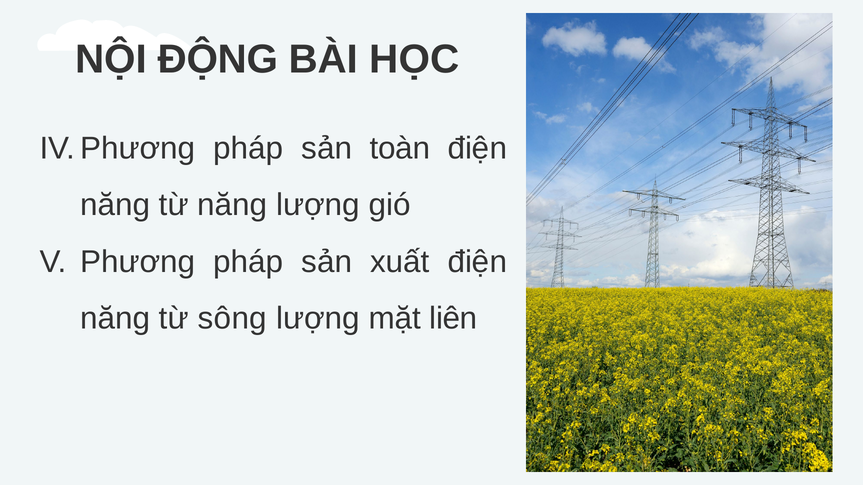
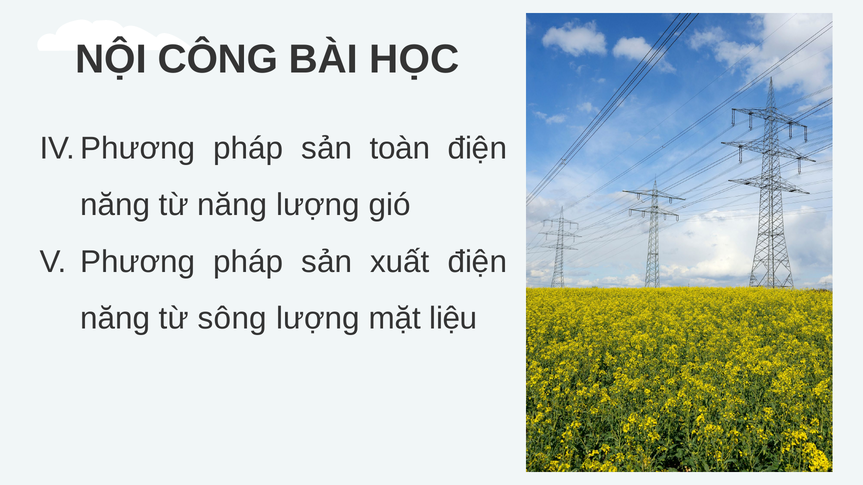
ĐỘNG: ĐỘNG -> CÔNG
liên: liên -> liệu
